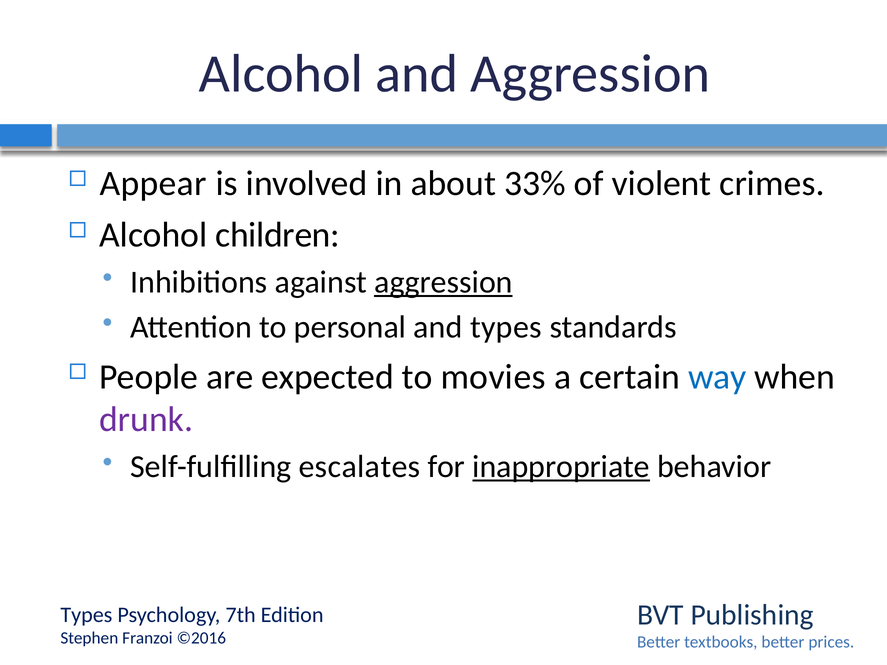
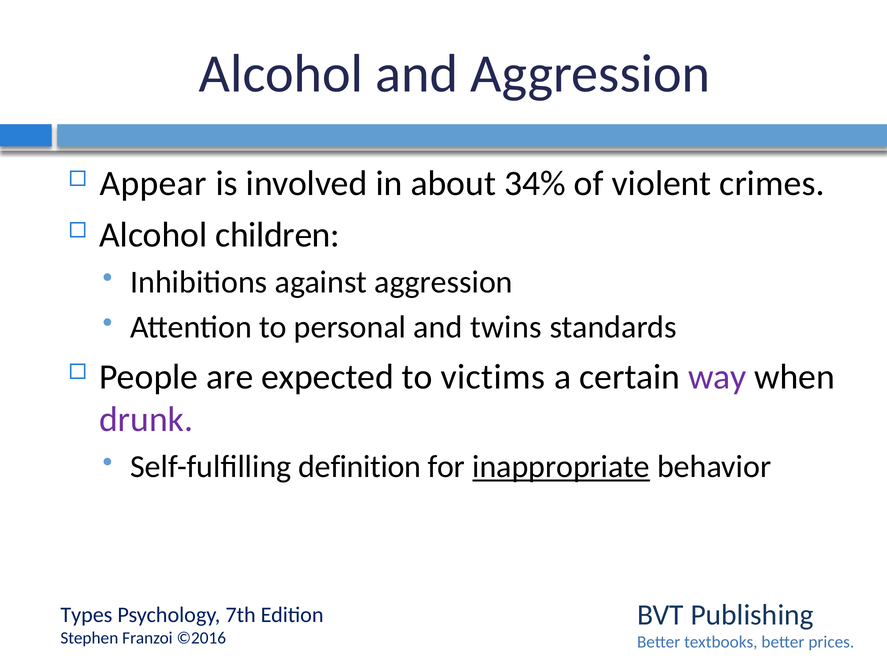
33%: 33% -> 34%
aggression at (443, 282) underline: present -> none
and types: types -> twins
movies: movies -> victims
way colour: blue -> purple
escalates: escalates -> definition
